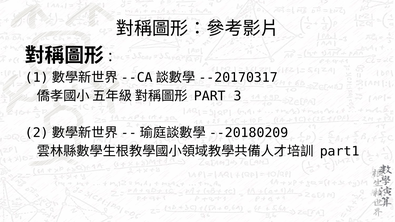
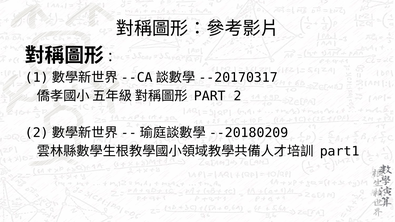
3: 3 -> 2
